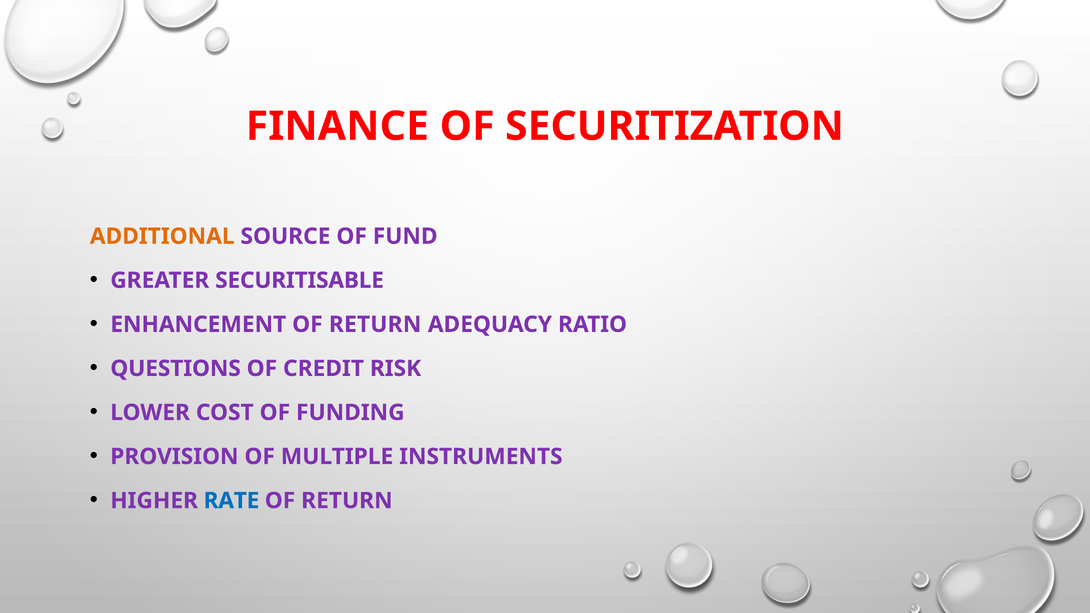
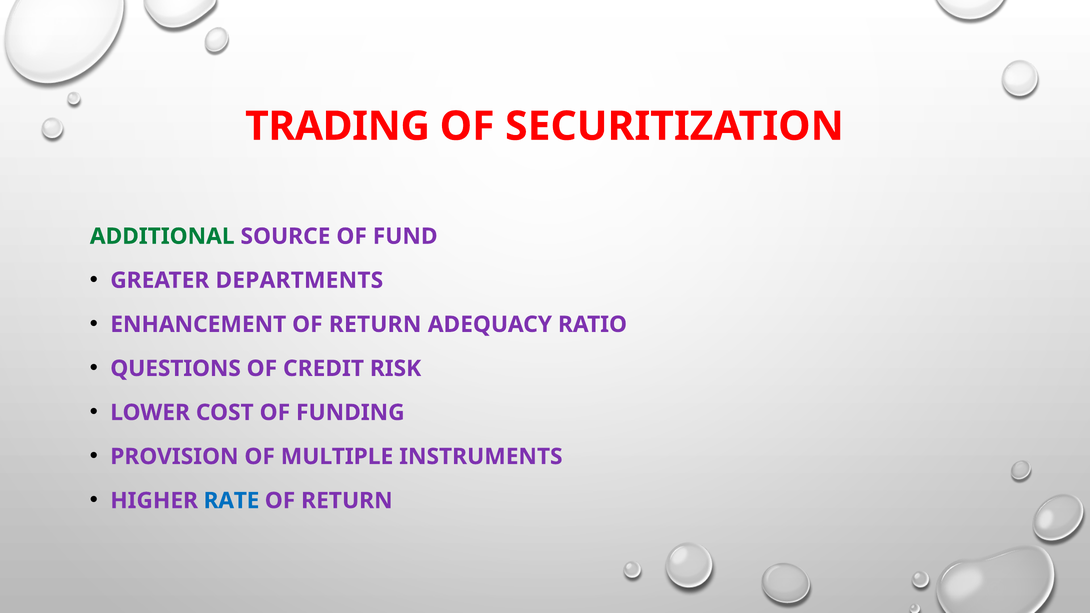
FINANCE: FINANCE -> TRADING
ADDITIONAL colour: orange -> green
SECURITISABLE: SECURITISABLE -> DEPARTMENTS
